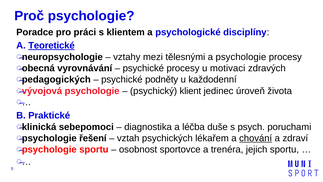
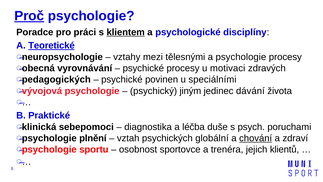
Proč underline: none -> present
klientem underline: none -> present
podněty: podněty -> povinen
každodenní: každodenní -> speciálními
klient: klient -> jiným
úroveň: úroveň -> dávání
řešení: řešení -> plnění
lékařem: lékařem -> globální
jejich sportu: sportu -> klientů
